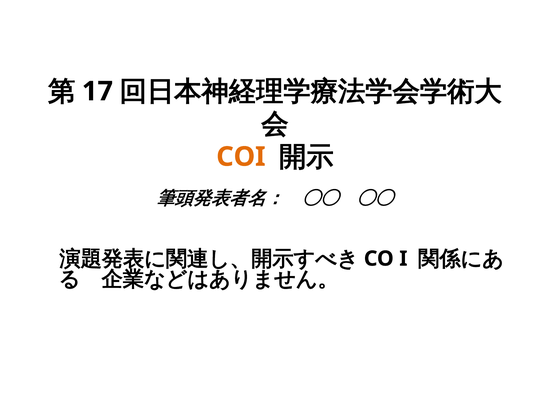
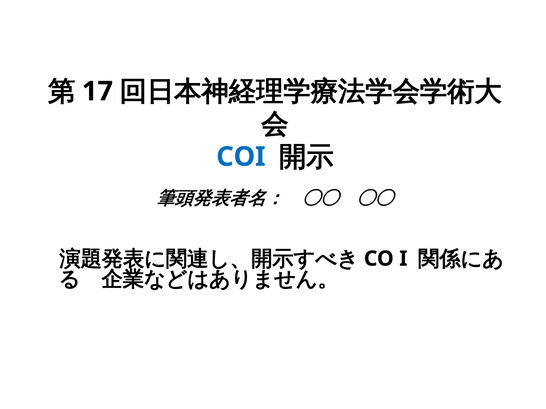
COI colour: orange -> blue
